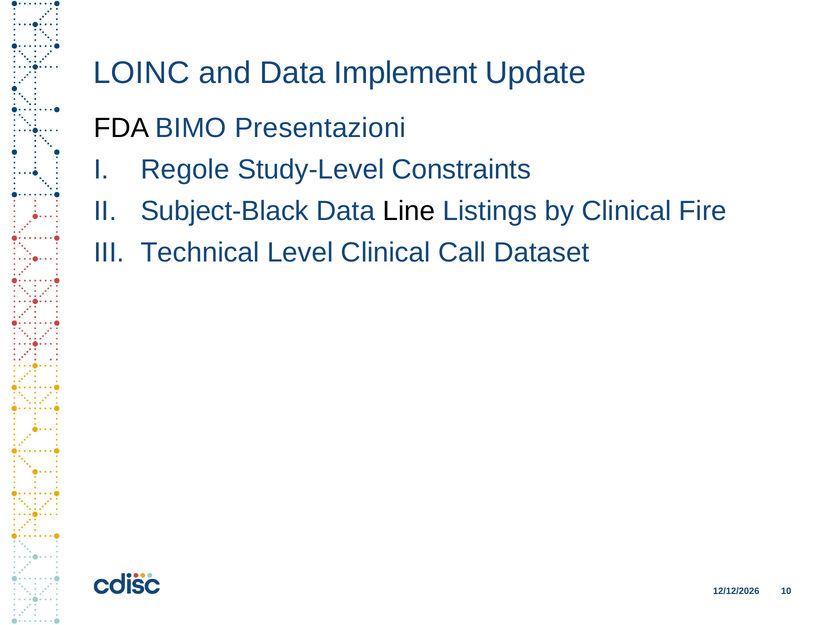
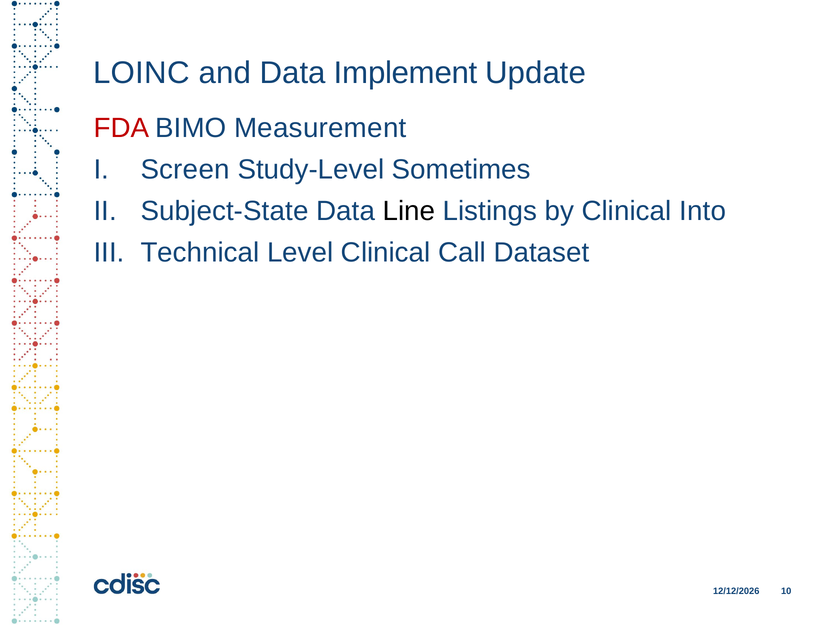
FDA colour: black -> red
Presentazioni: Presentazioni -> Measurement
Regole: Regole -> Screen
Constraints: Constraints -> Sometimes
Subject-Black: Subject-Black -> Subject-State
Fire: Fire -> Into
